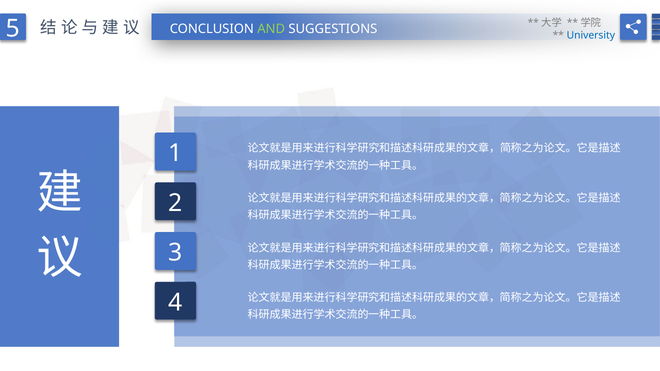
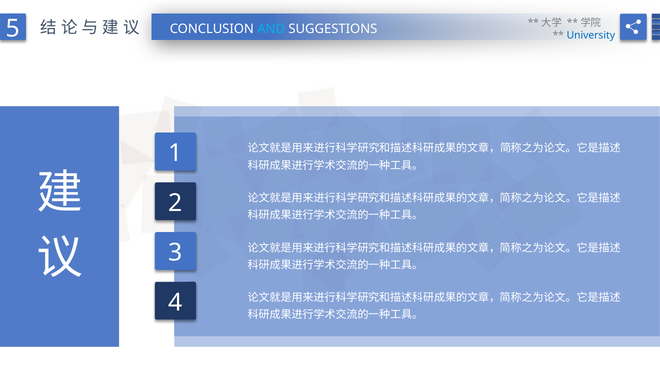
AND colour: light green -> light blue
